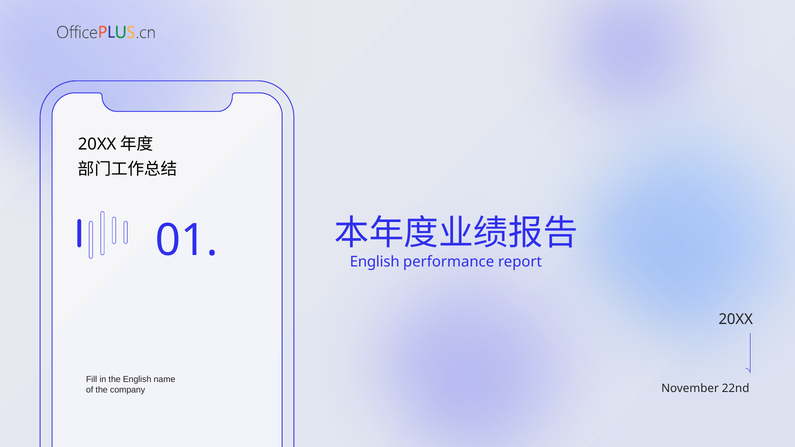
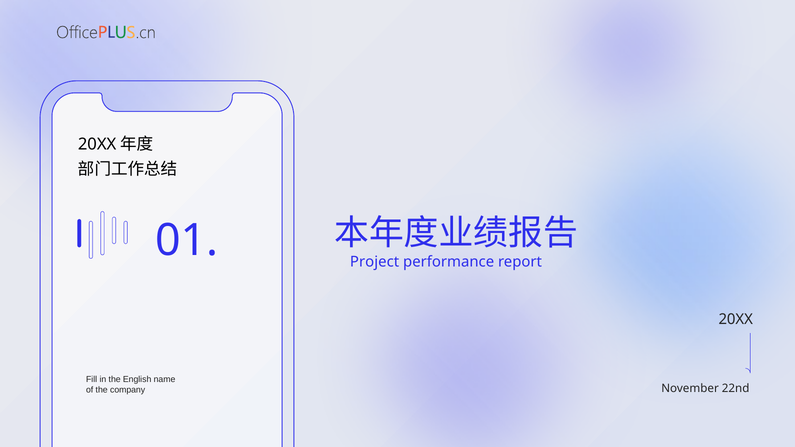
English at (375, 262): English -> Project
